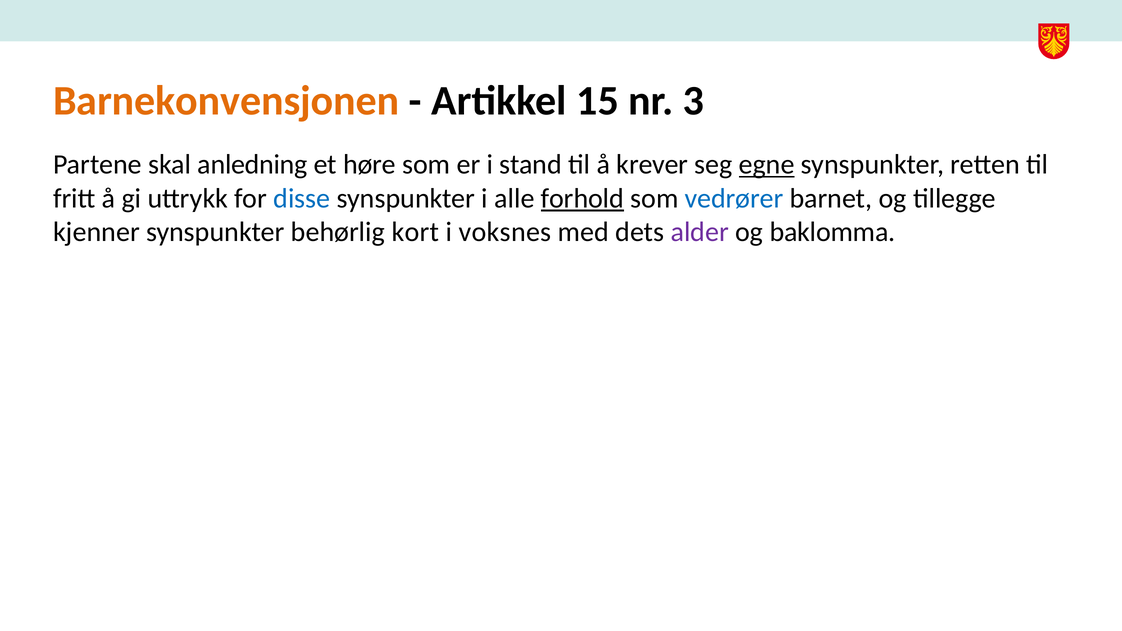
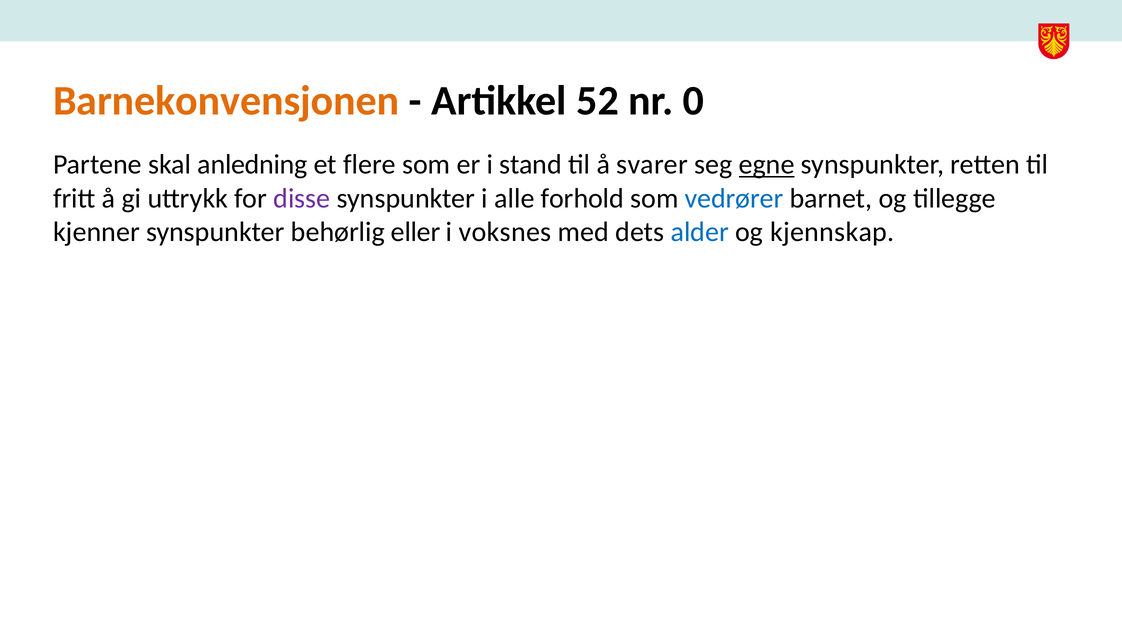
15: 15 -> 52
3: 3 -> 0
høre: høre -> flere
krever: krever -> svarer
disse colour: blue -> purple
forhold underline: present -> none
kort: kort -> eller
alder colour: purple -> blue
baklomma: baklomma -> kjennskap
